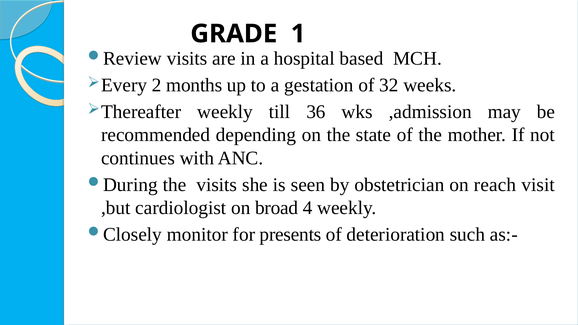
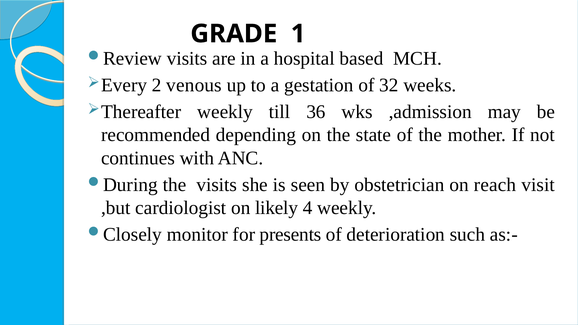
months: months -> venous
broad: broad -> likely
